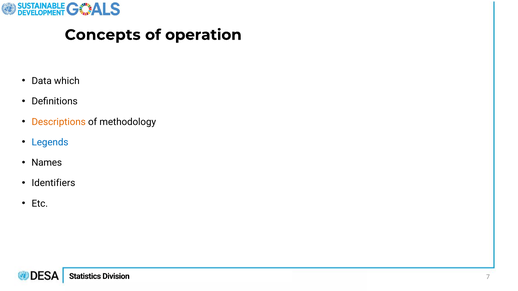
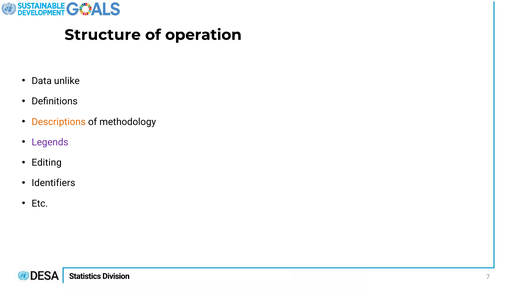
Concepts: Concepts -> Structure
which: which -> unlike
Legends colour: blue -> purple
Names: Names -> Editing
